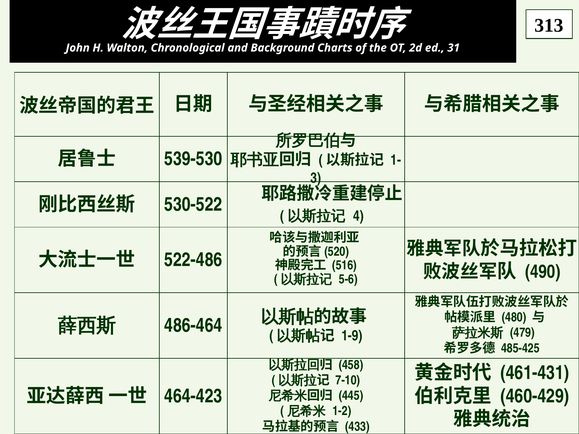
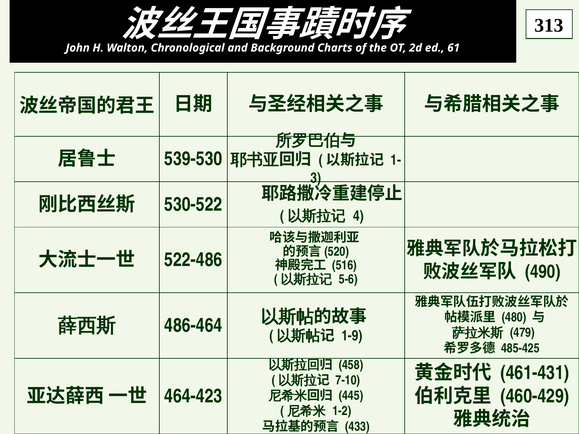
31: 31 -> 61
